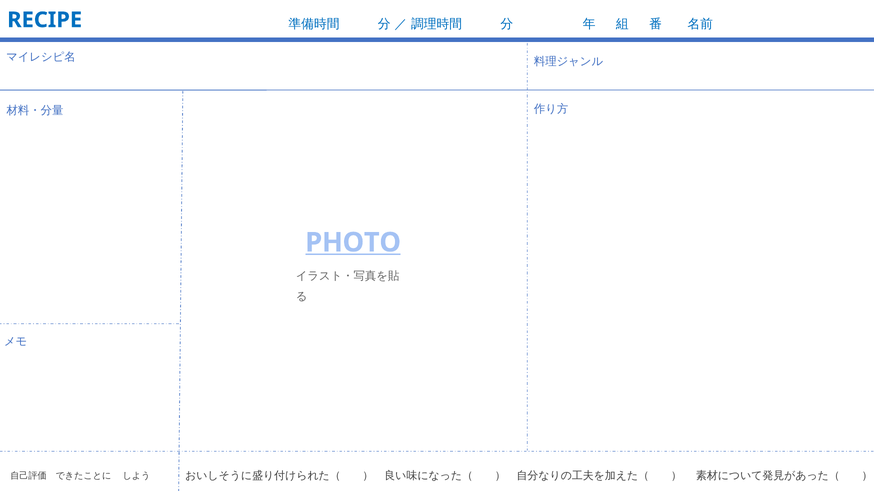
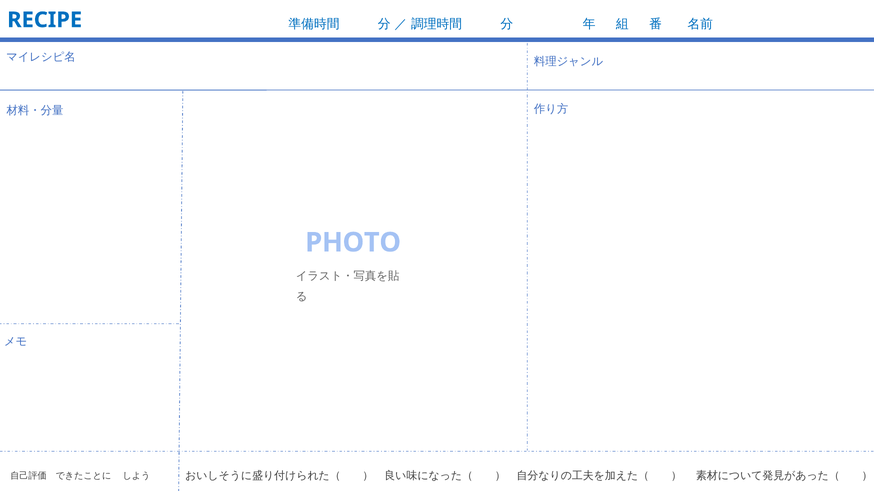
PHOTO underline: present -> none
